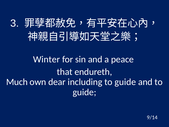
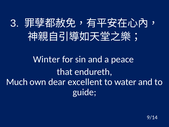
including: including -> excellent
guide at (125, 82): guide -> water
